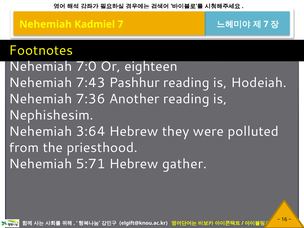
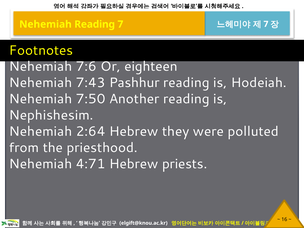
Nehemiah Kadmiel: Kadmiel -> Reading
7:0: 7:0 -> 7:6
7:36: 7:36 -> 7:50
3:64: 3:64 -> 2:64
5:71: 5:71 -> 4:71
gather: gather -> priests
